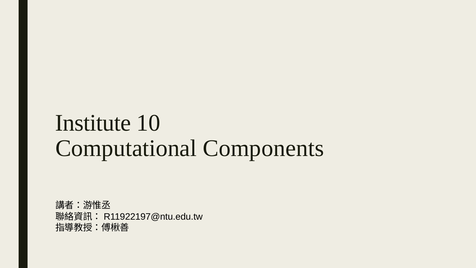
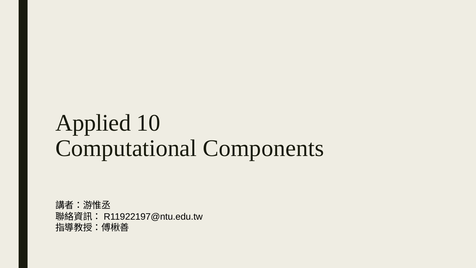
Institute: Institute -> Applied
